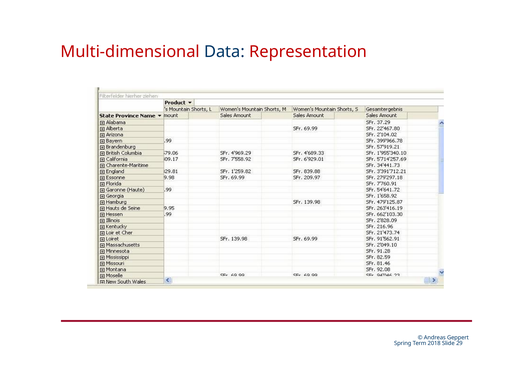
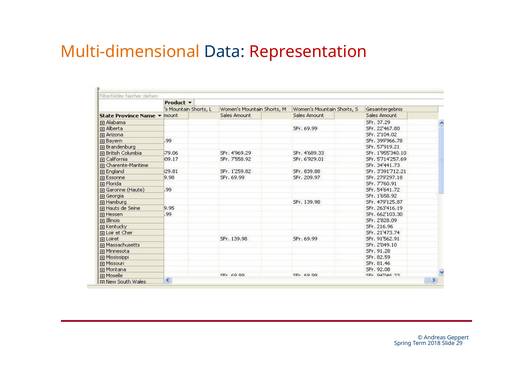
Multi-dimensional colour: red -> orange
